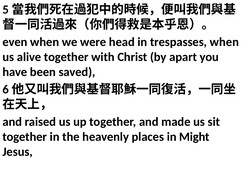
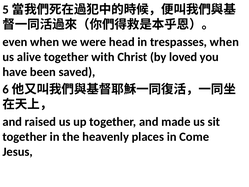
apart: apart -> loved
Might: Might -> Come
